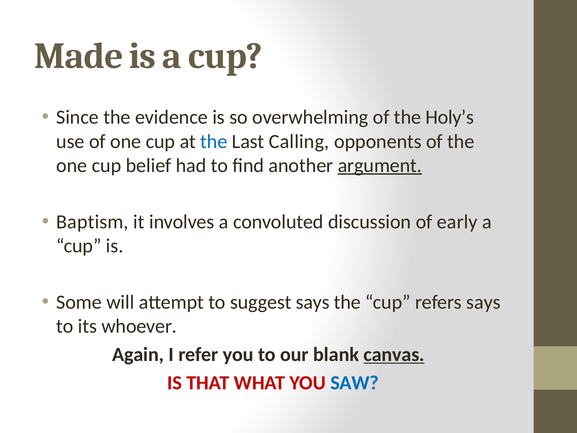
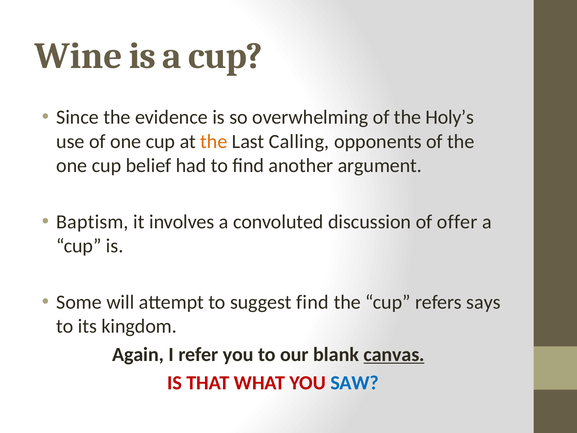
Made: Made -> Wine
the at (214, 141) colour: blue -> orange
argument underline: present -> none
early: early -> offer
suggest says: says -> find
whoever: whoever -> kingdom
